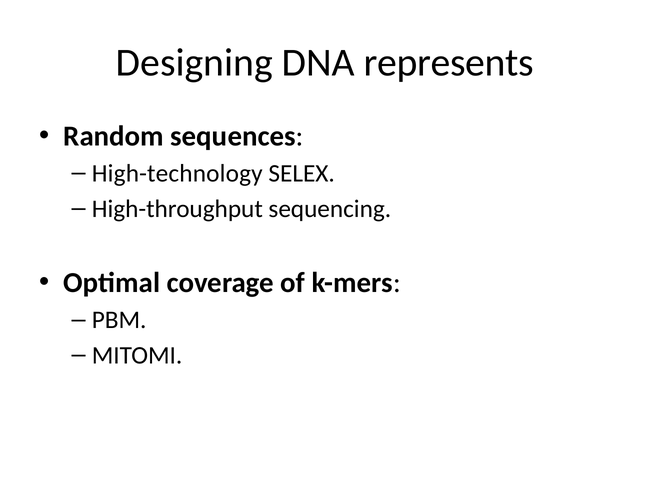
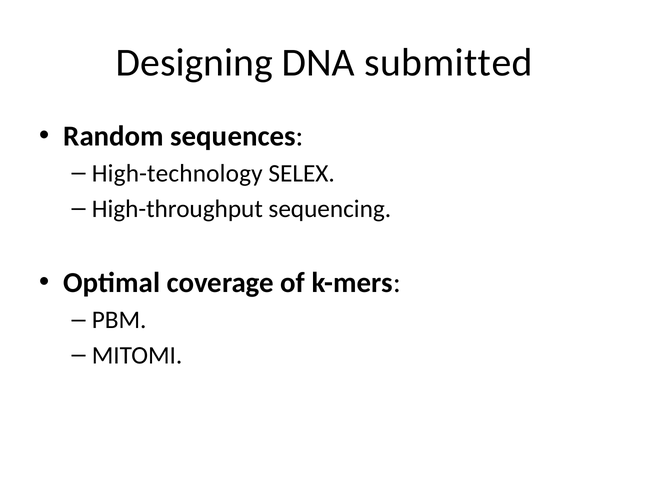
represents: represents -> submitted
